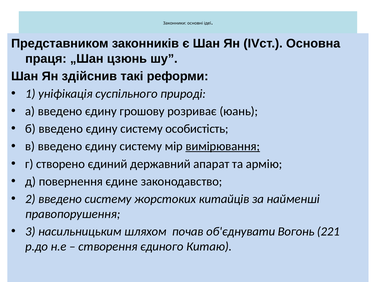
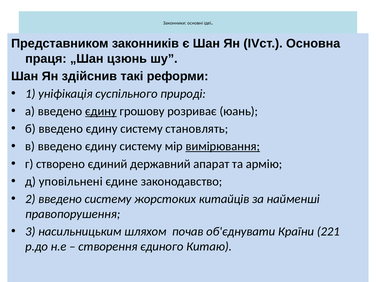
єдину at (101, 111) underline: none -> present
особистість: особистість -> становлять
повернення: повернення -> уповільнені
Вогонь: Вогонь -> Країни
